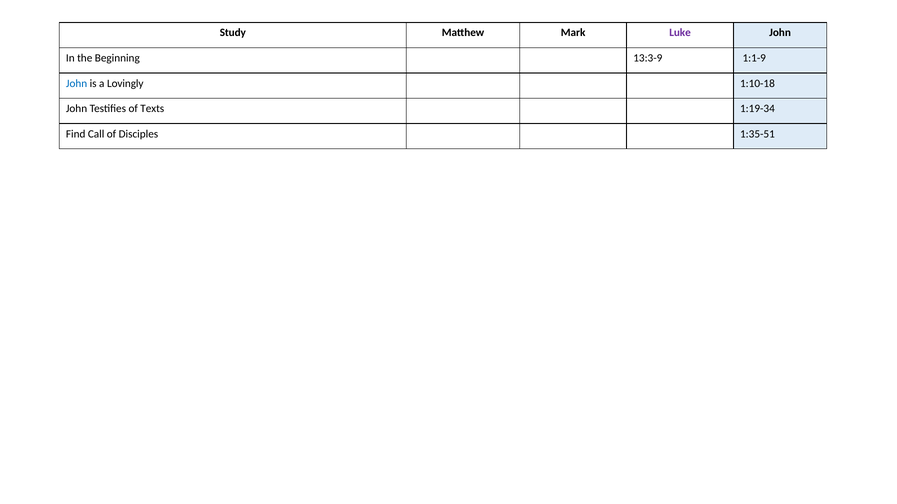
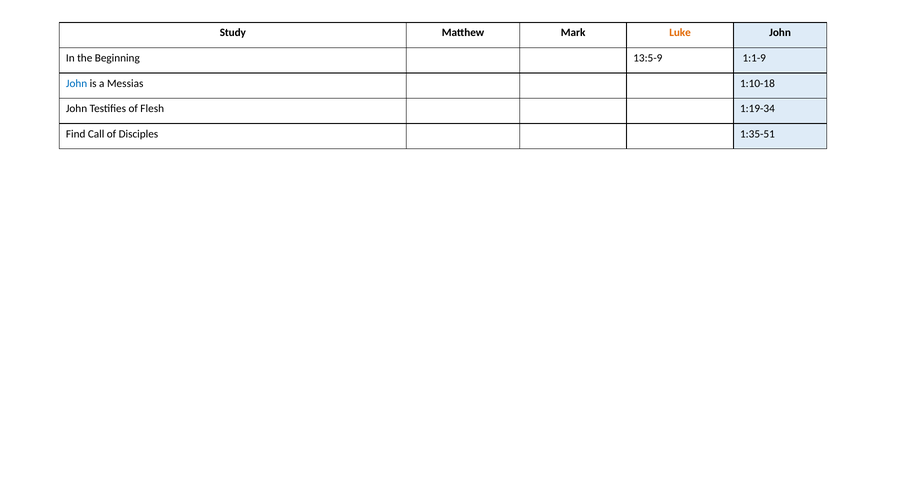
Luke colour: purple -> orange
13:3-9: 13:3-9 -> 13:5-9
Lovingly: Lovingly -> Messias
Texts: Texts -> Flesh
